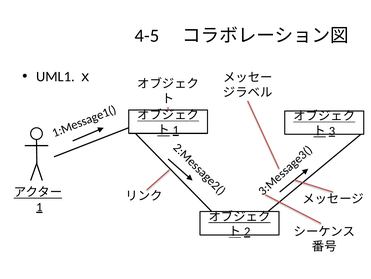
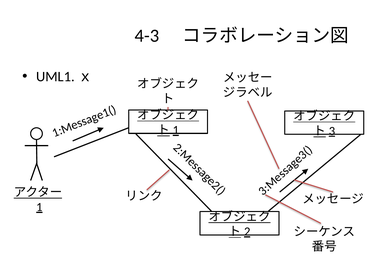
4-5: 4-5 -> 4-3
